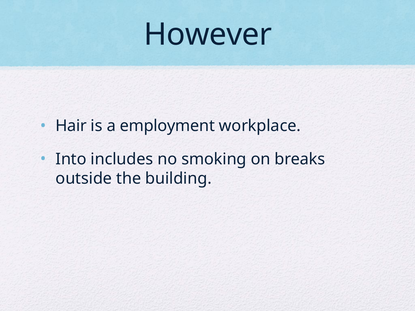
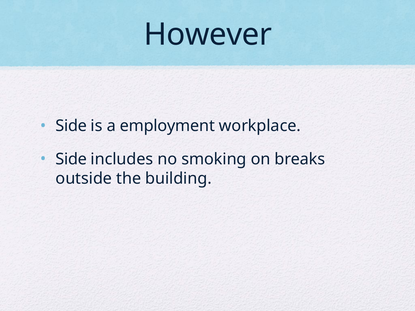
Hair at (71, 126): Hair -> Side
Into at (71, 159): Into -> Side
